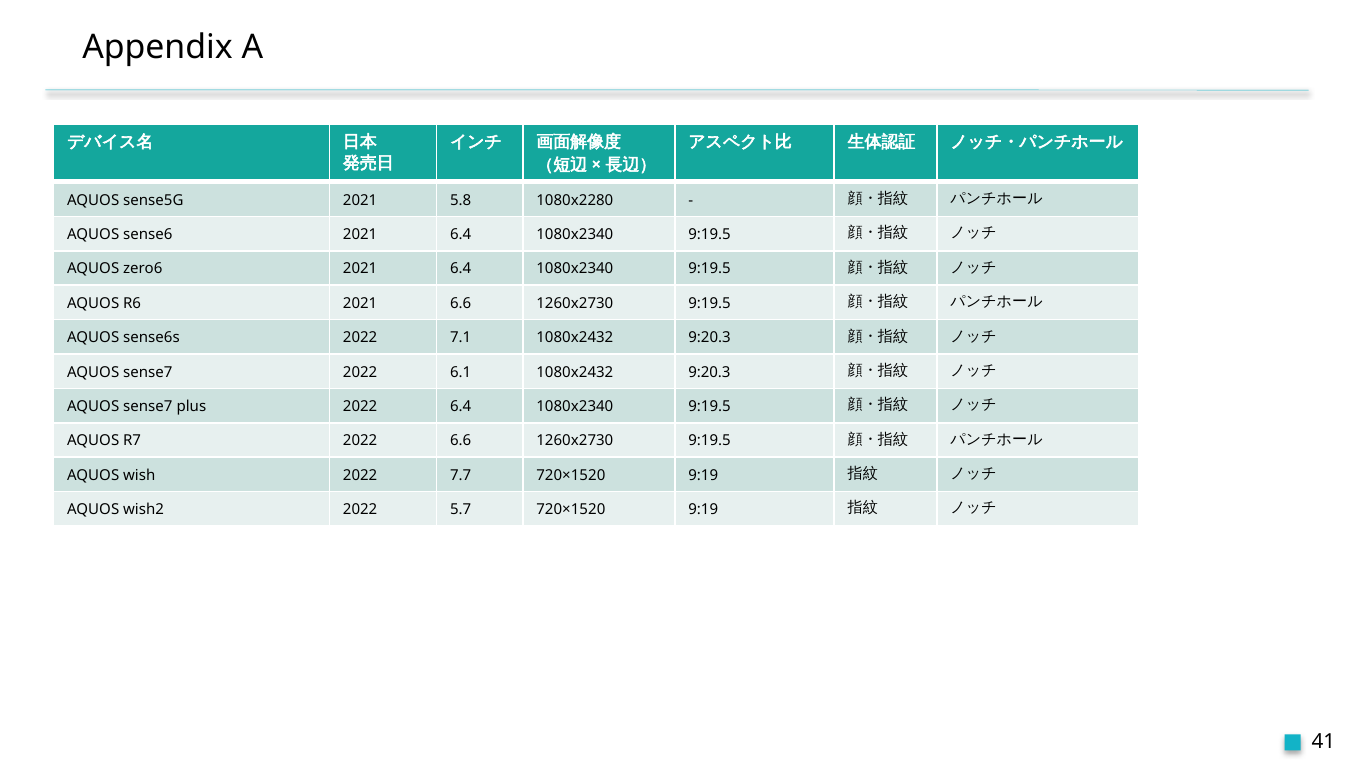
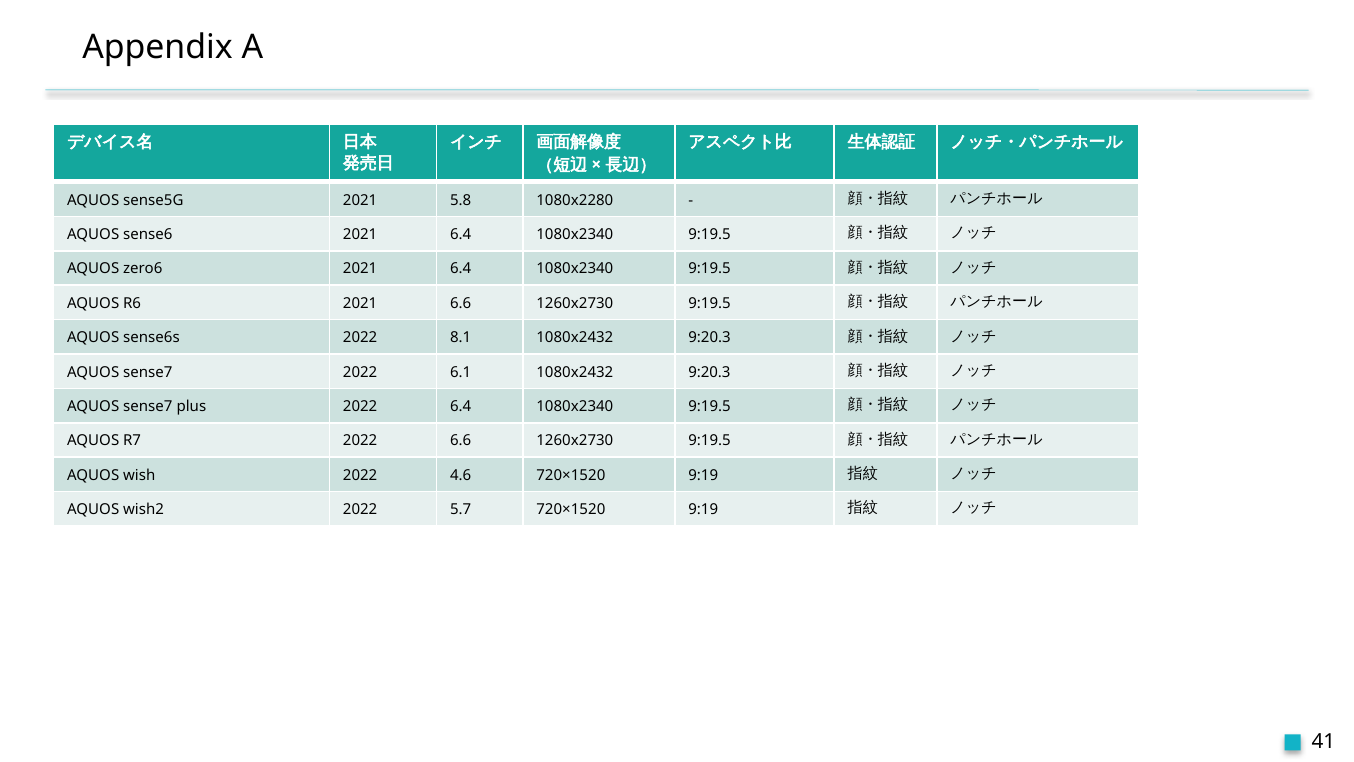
7.1: 7.1 -> 8.1
7.7: 7.7 -> 4.6
